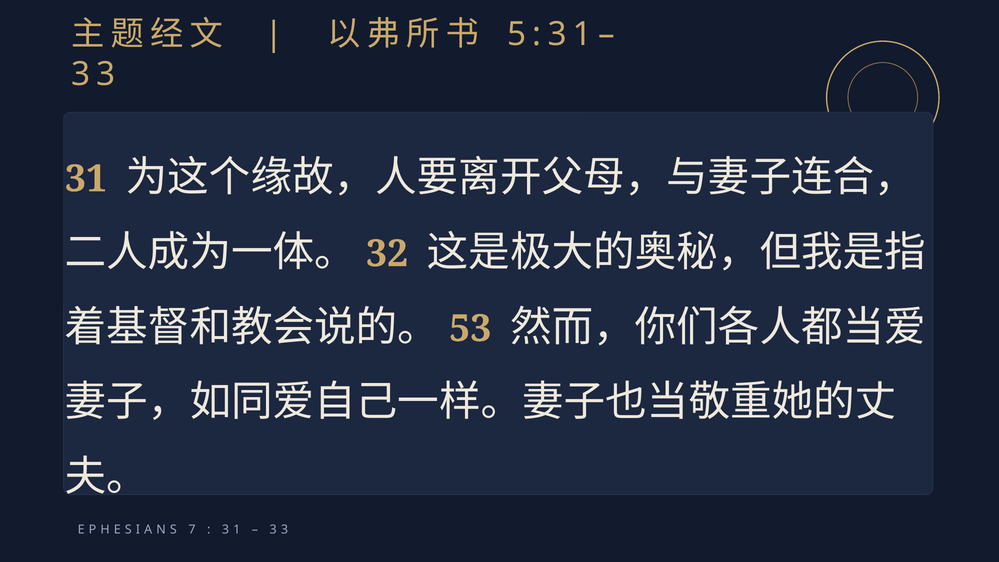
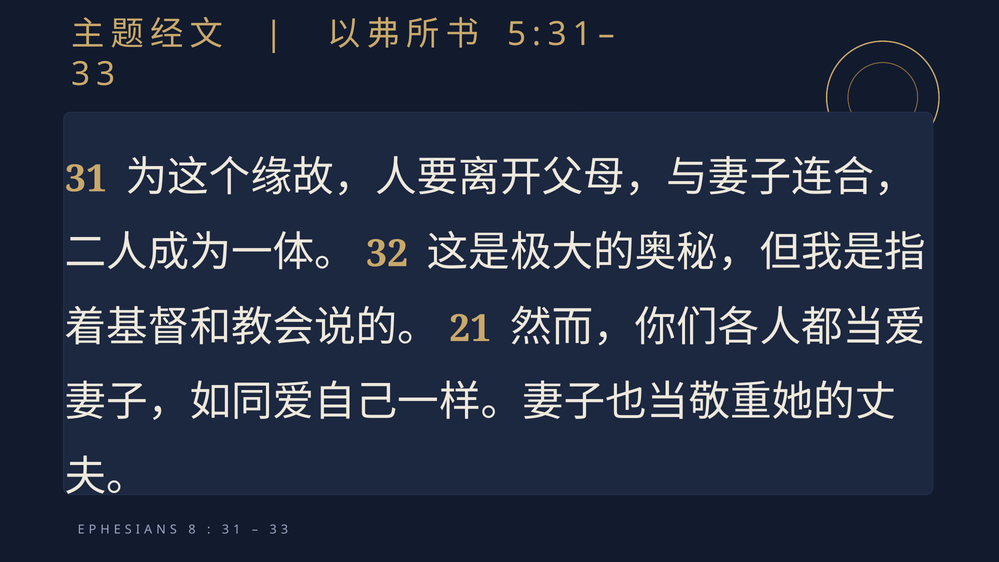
53: 53 -> 21
7: 7 -> 8
